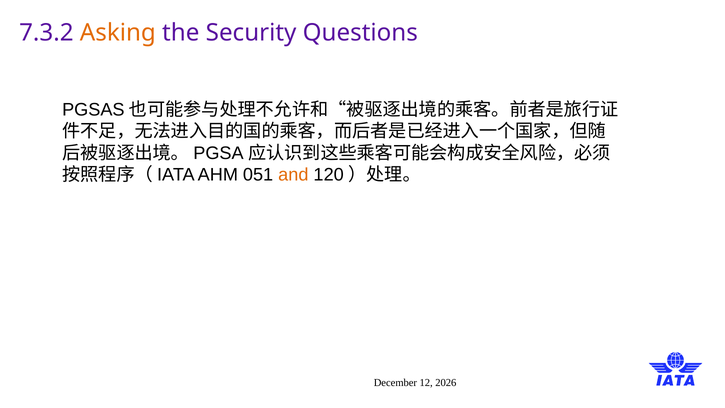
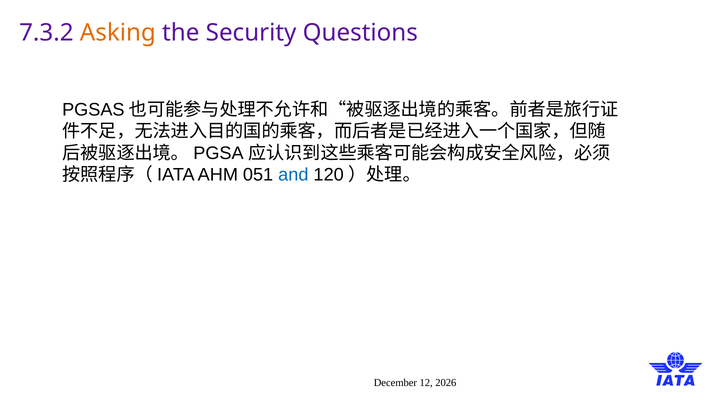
and colour: orange -> blue
